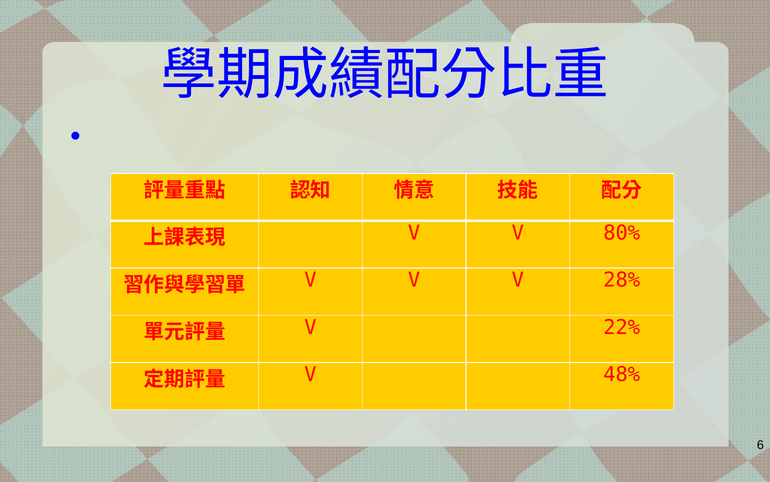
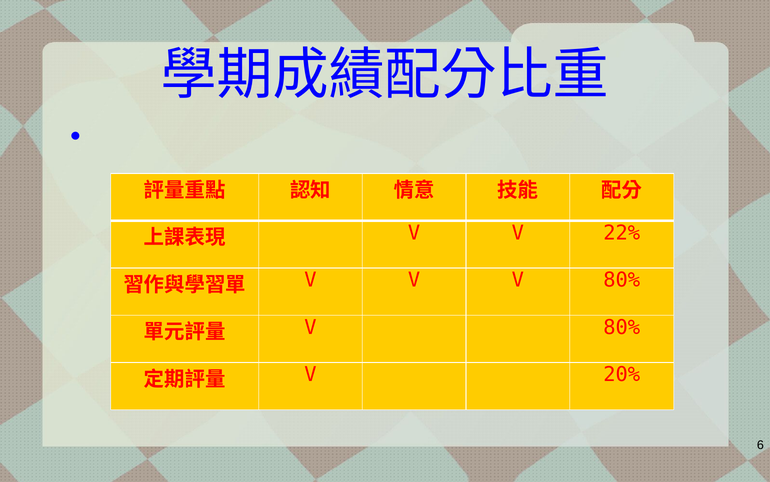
80%: 80% -> 22%
V V 28%: 28% -> 80%
22% at (622, 327): 22% -> 80%
48%: 48% -> 20%
